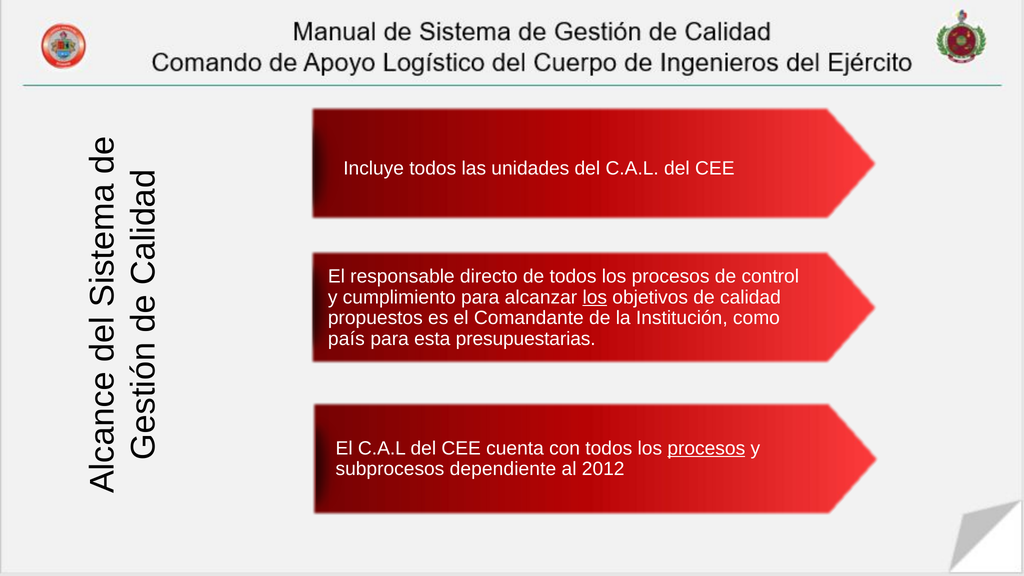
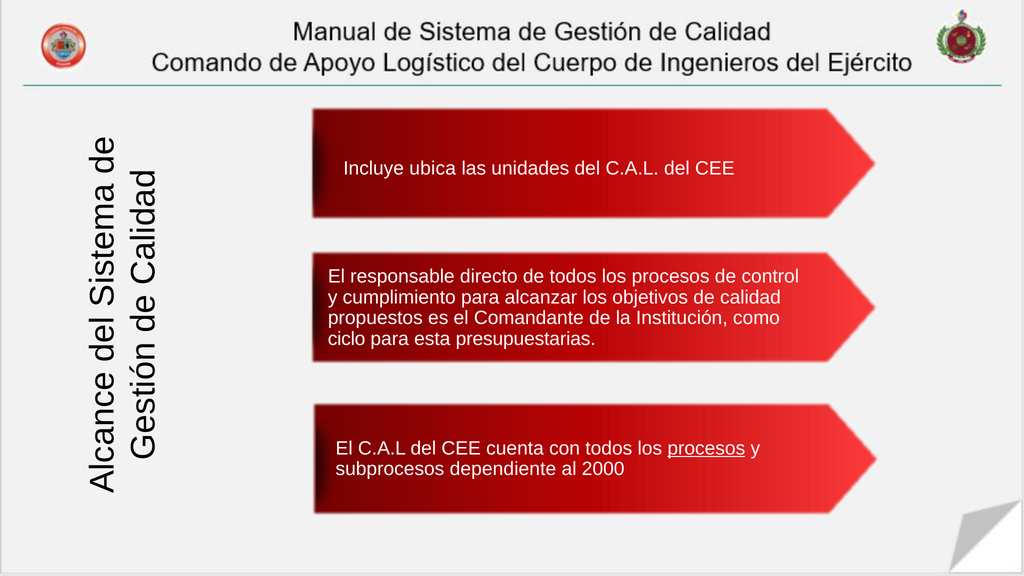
Incluye todos: todos -> ubica
los at (595, 297) underline: present -> none
país: país -> ciclo
2012: 2012 -> 2000
